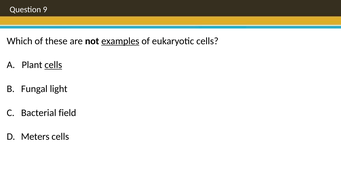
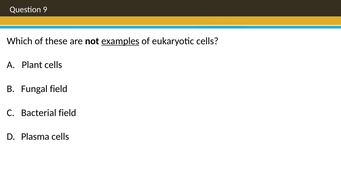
cells at (53, 65) underline: present -> none
Fungal light: light -> field
Meters: Meters -> Plasma
